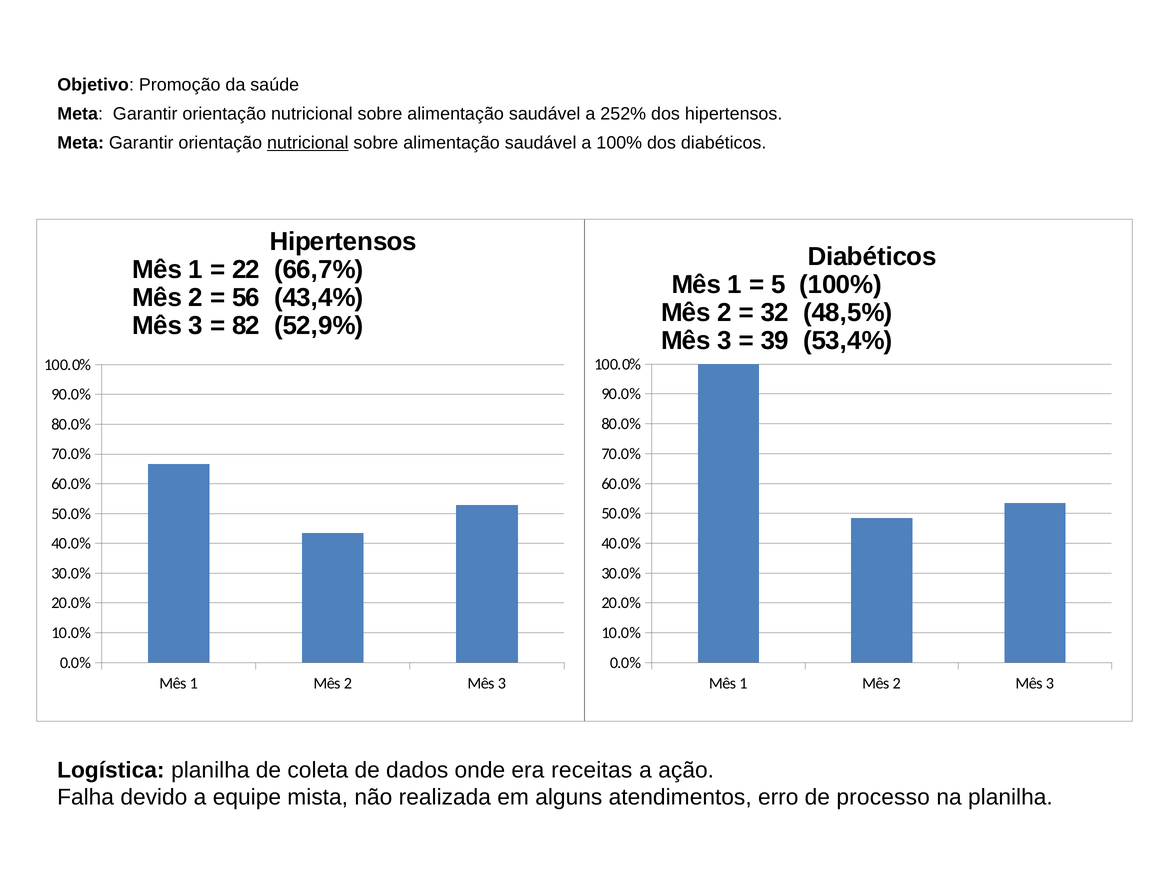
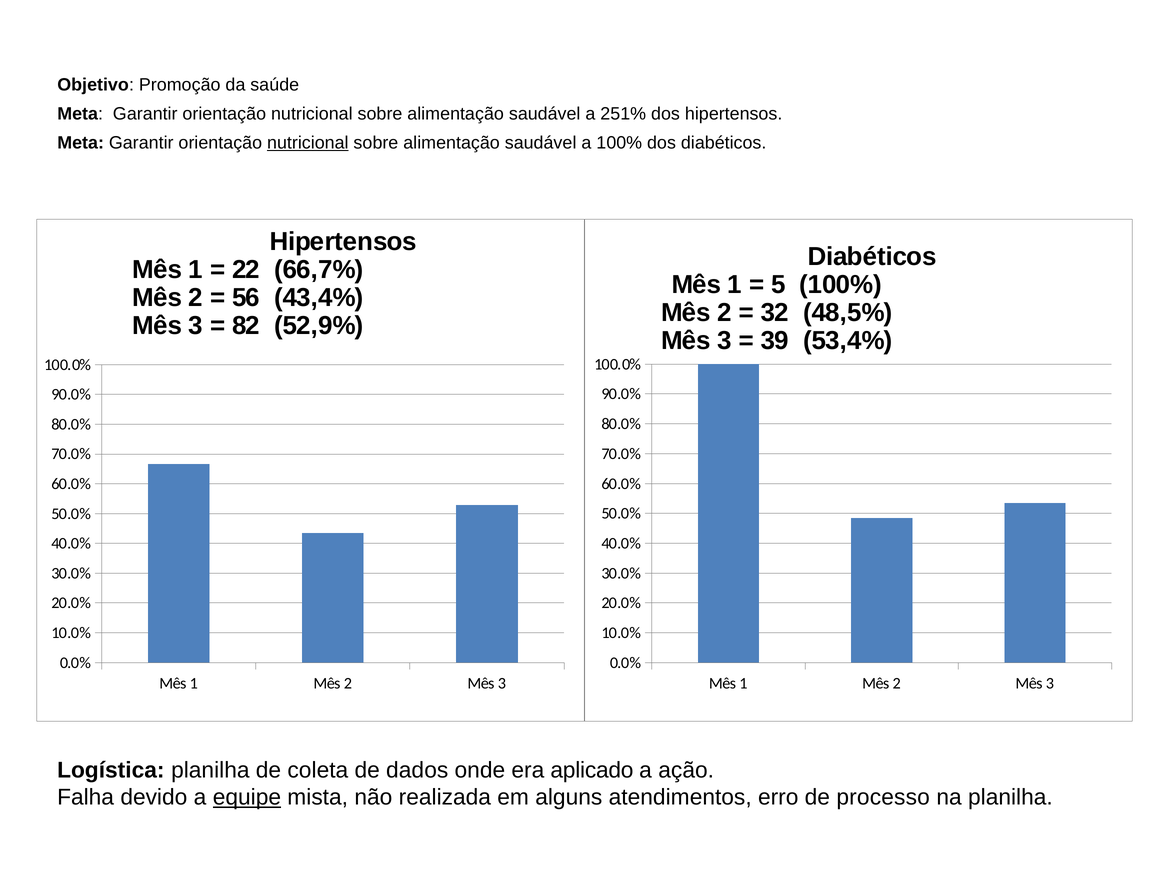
252%: 252% -> 251%
receitas: receitas -> aplicado
equipe underline: none -> present
